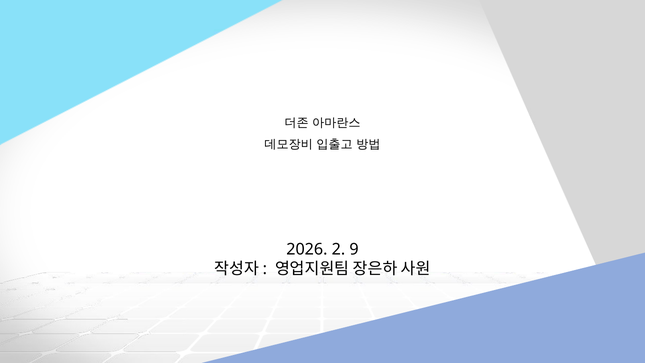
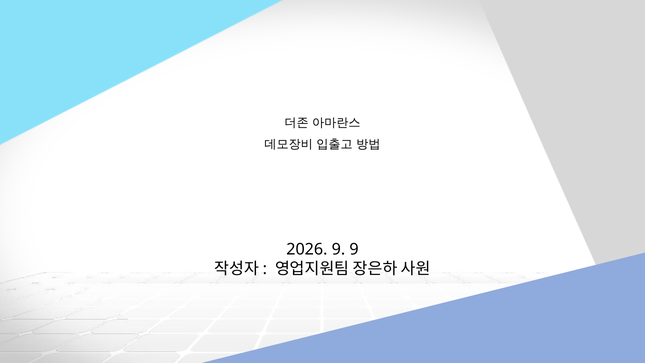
2026 2: 2 -> 9
